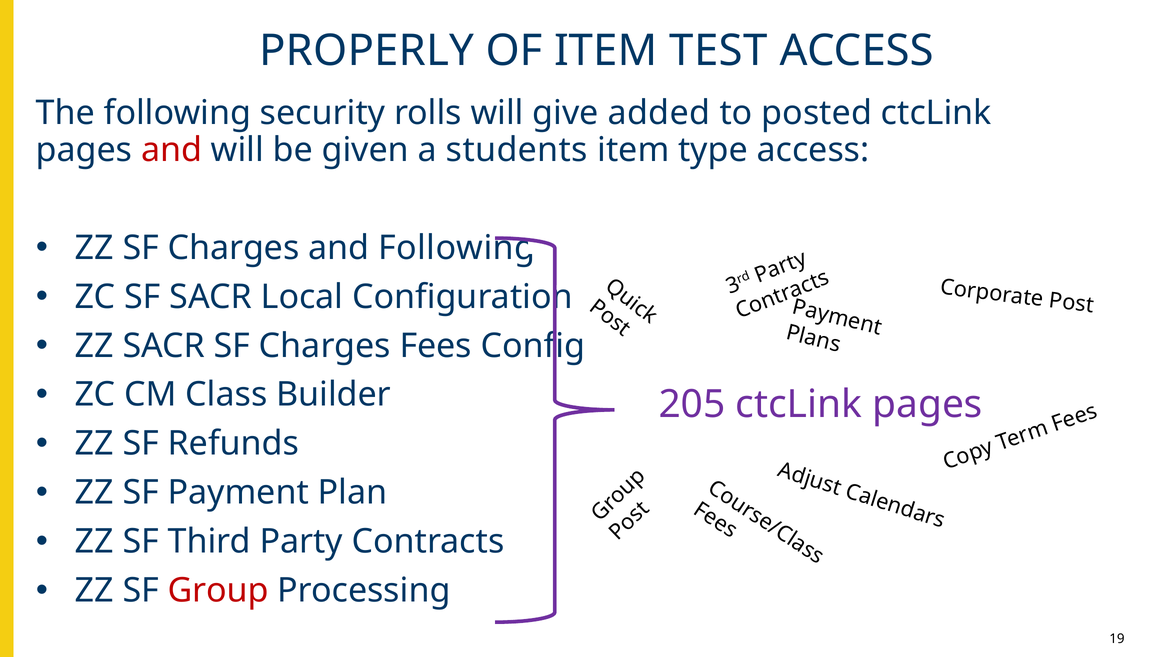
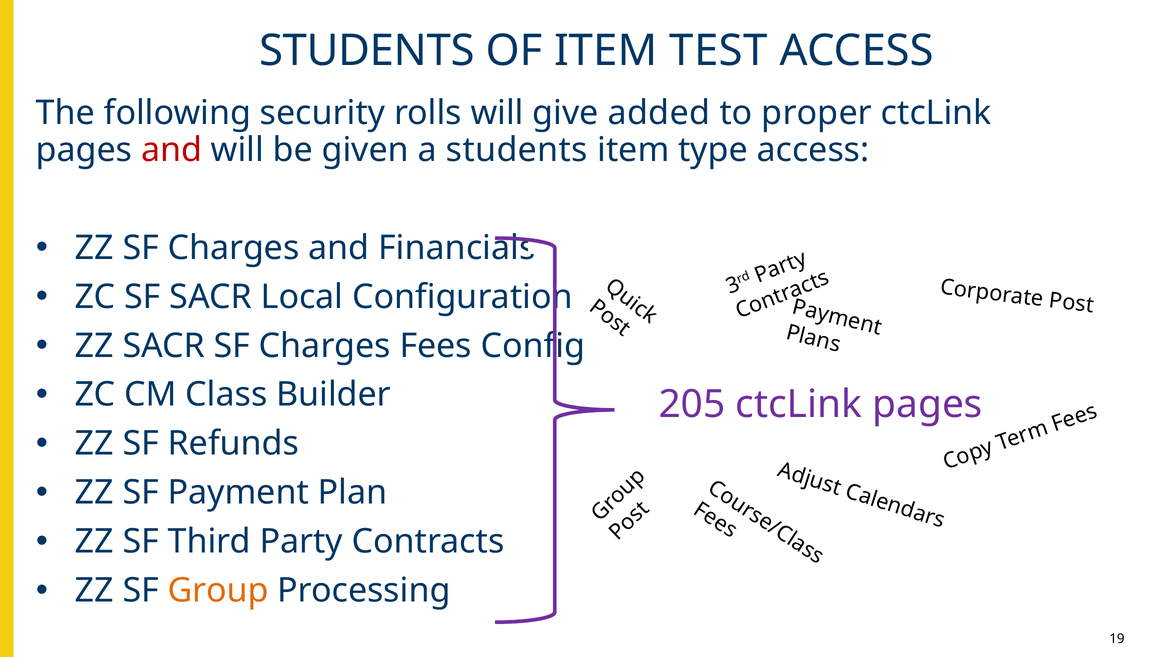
PROPERLY at (367, 51): PROPERLY -> STUDENTS
posted: posted -> proper
and Following: Following -> Financials
Group colour: red -> orange
